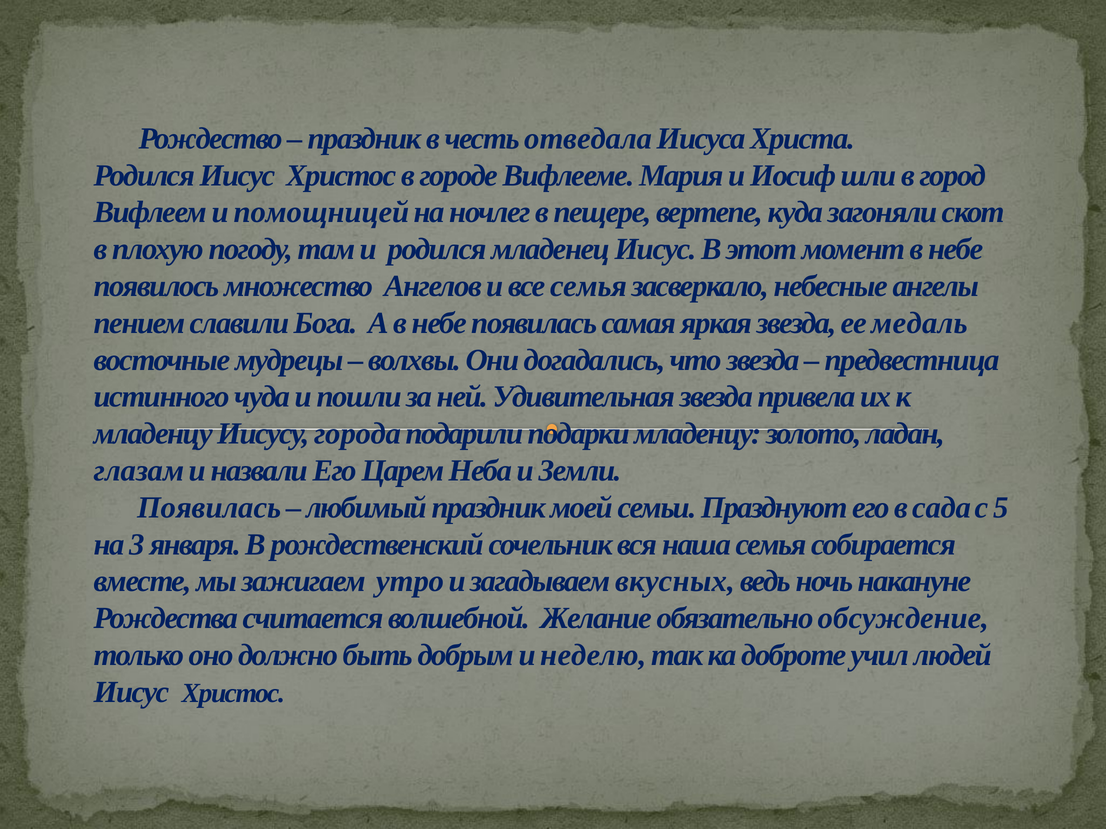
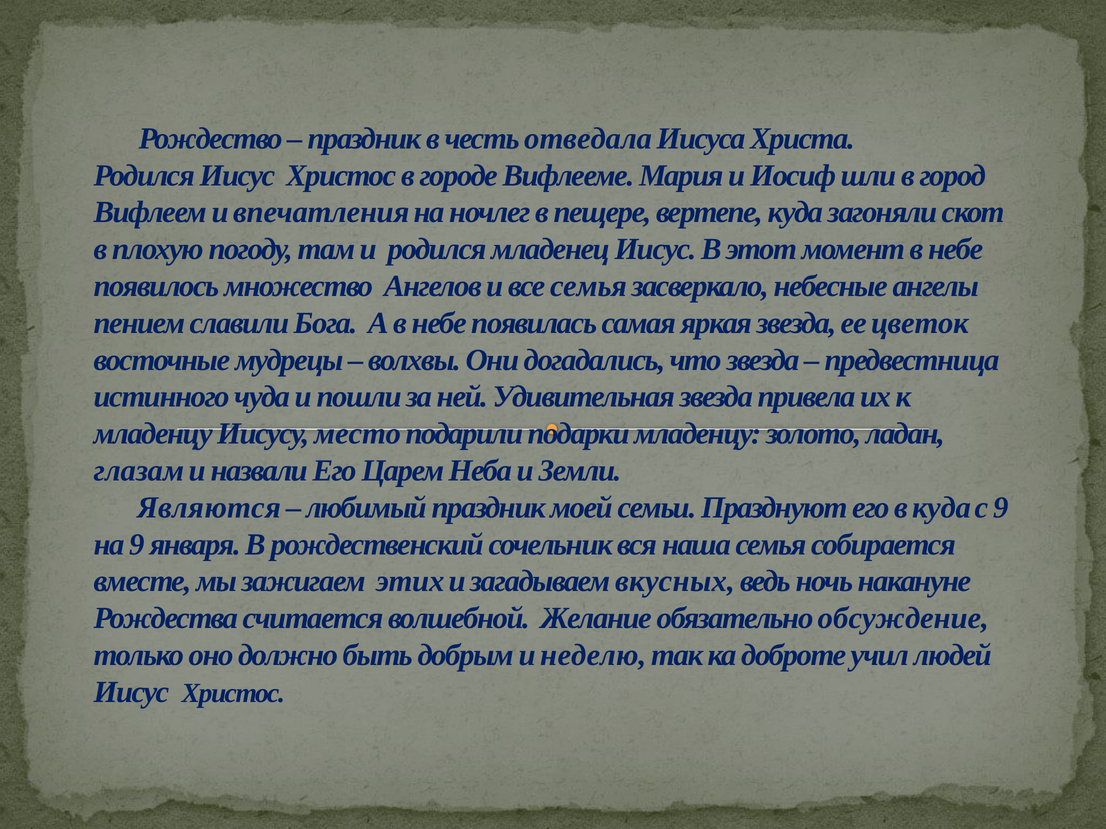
помощницей: помощницей -> впечатления
медаль: медаль -> цветок
города: города -> место
Появилась at (209, 508): Появилась -> Являются
в сада: сада -> куда
с 5: 5 -> 9
на 3: 3 -> 9
утро: утро -> этих
